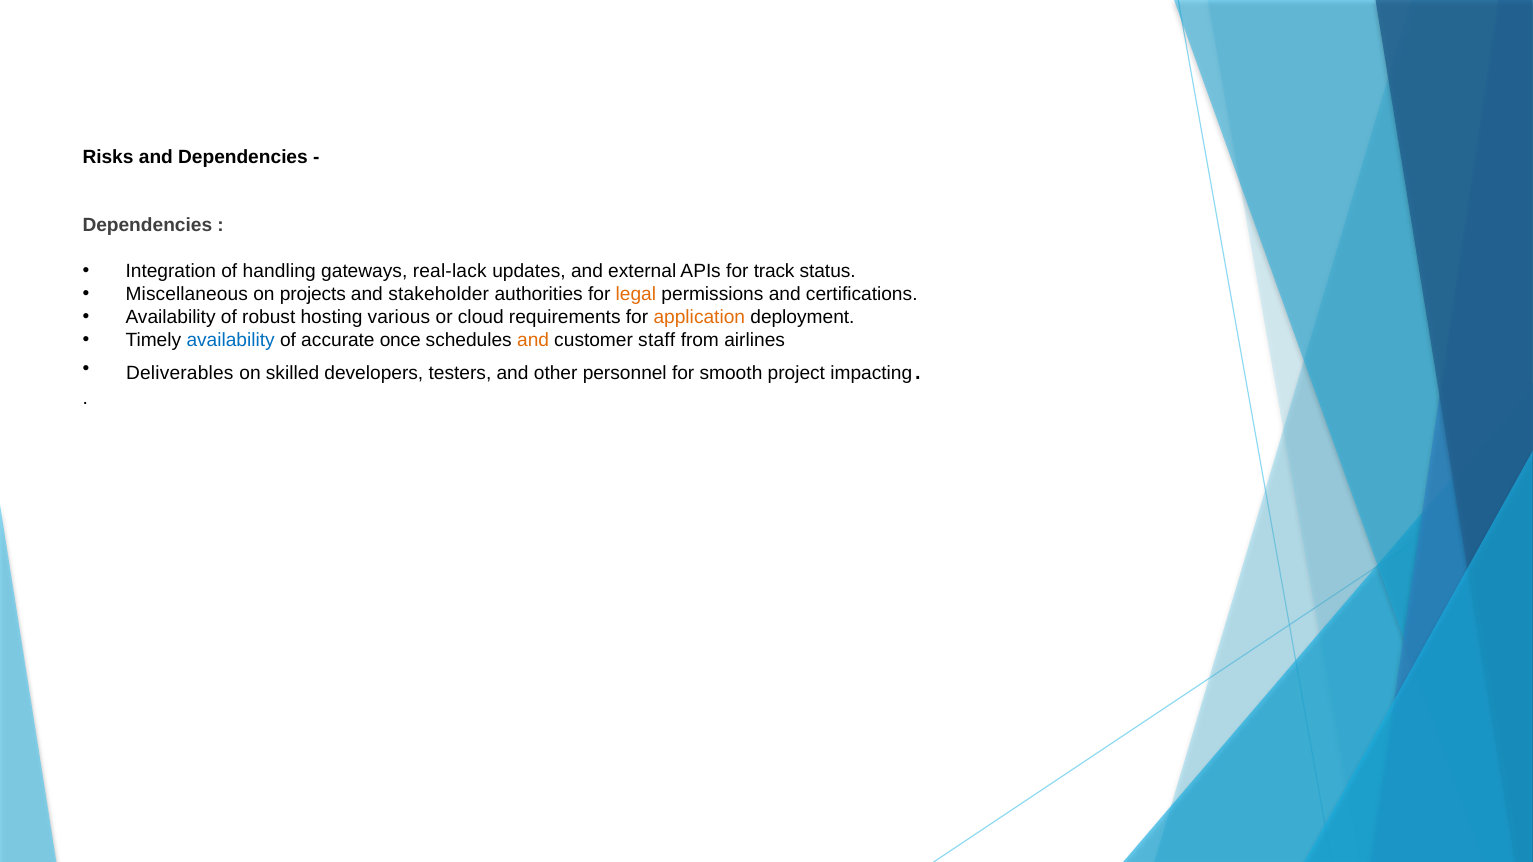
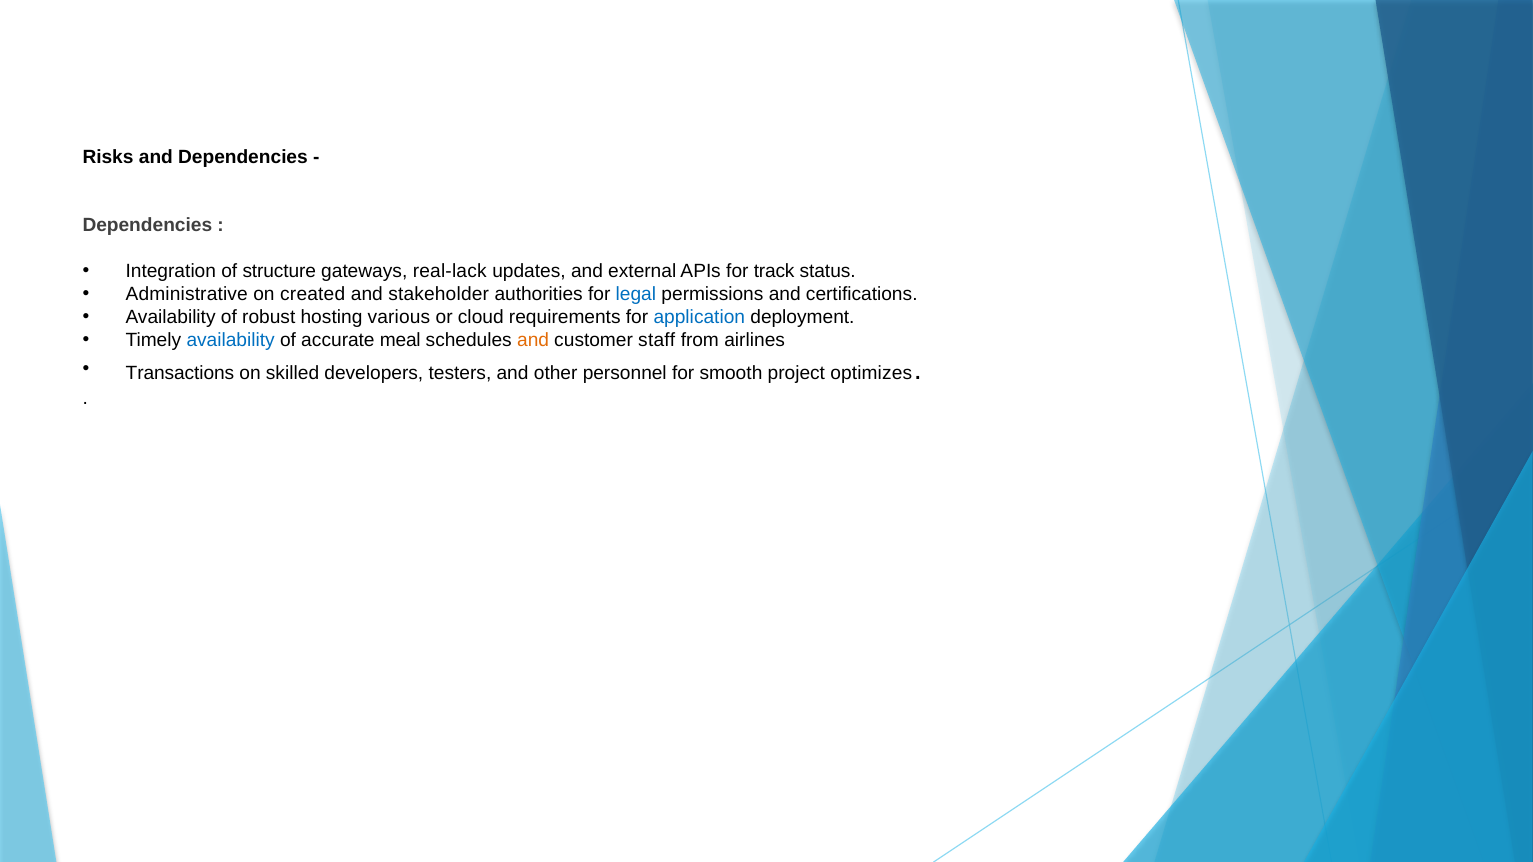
handling: handling -> structure
Miscellaneous: Miscellaneous -> Administrative
projects: projects -> created
legal colour: orange -> blue
application colour: orange -> blue
once: once -> meal
Deliverables: Deliverables -> Transactions
impacting: impacting -> optimizes
